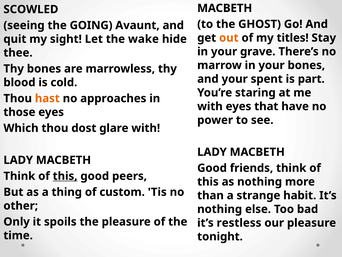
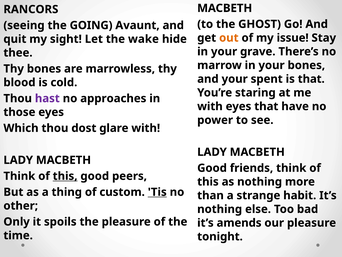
SCOWLED: SCOWLED -> RANCORS
titles: titles -> issue
is part: part -> that
hast colour: orange -> purple
Tis underline: none -> present
restless: restless -> amends
